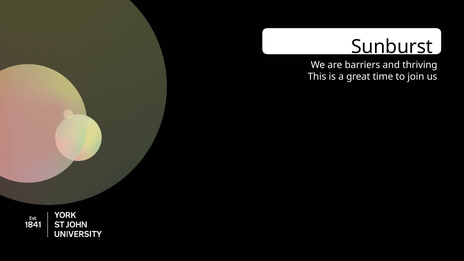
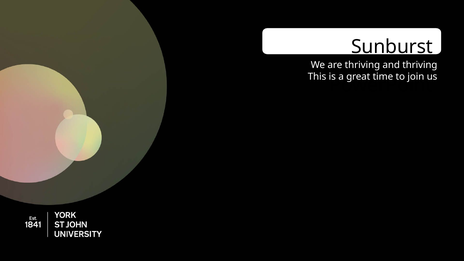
are barriers: barriers -> thriving
